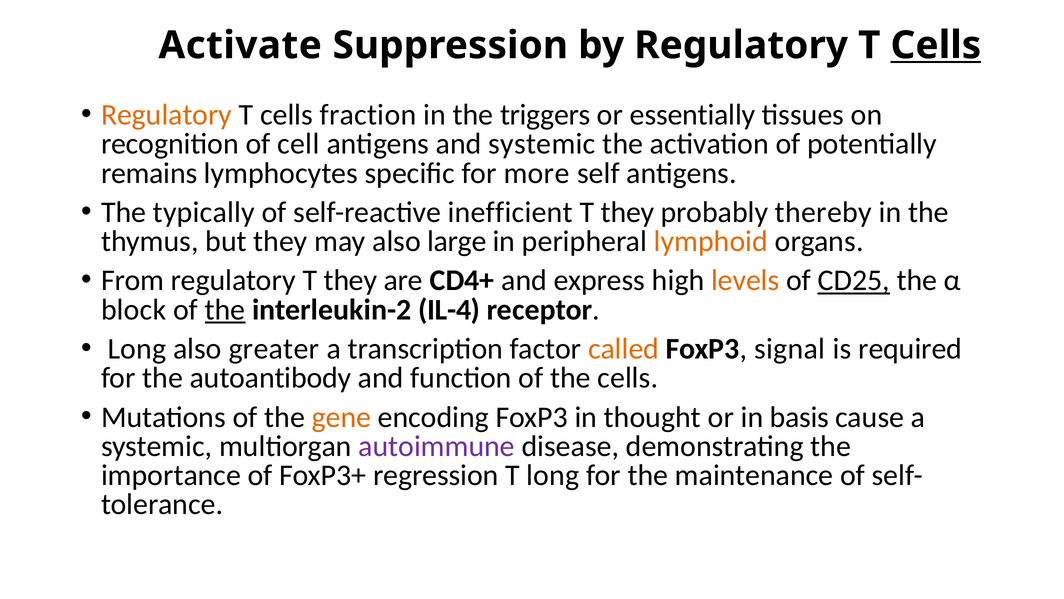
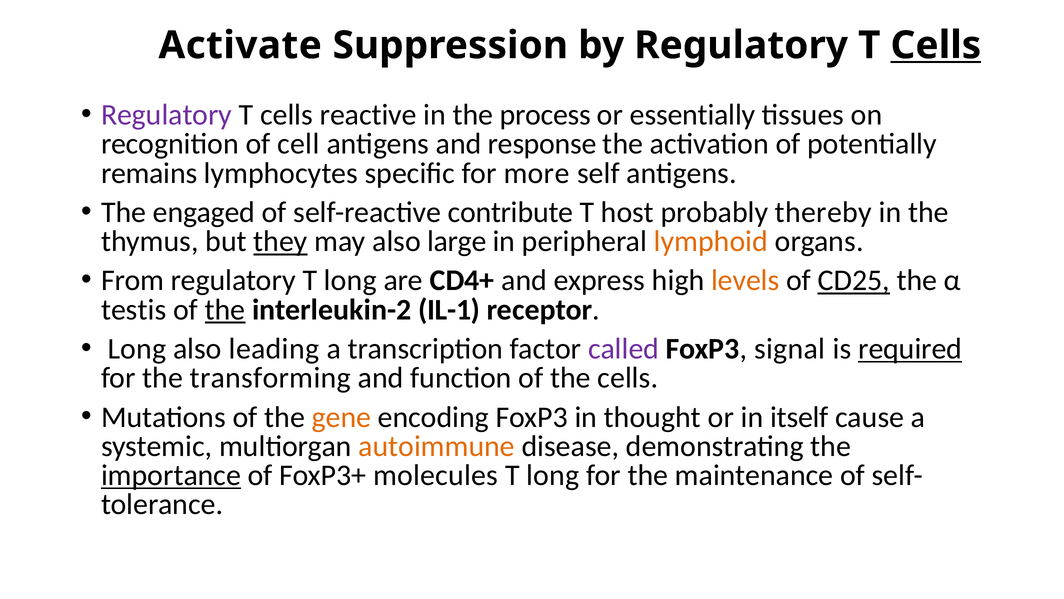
Regulatory at (167, 115) colour: orange -> purple
fraction: fraction -> reactive
triggers: triggers -> process
and systemic: systemic -> response
typically: typically -> engaged
inefficient: inefficient -> contribute
they at (628, 212): they -> host
they at (280, 241) underline: none -> present
regulatory T they: they -> long
block: block -> testis
IL-4: IL-4 -> IL-1
greater: greater -> leading
called colour: orange -> purple
required underline: none -> present
autoantibody: autoantibody -> transforming
basis: basis -> itself
autoimmune colour: purple -> orange
importance underline: none -> present
regression: regression -> molecules
